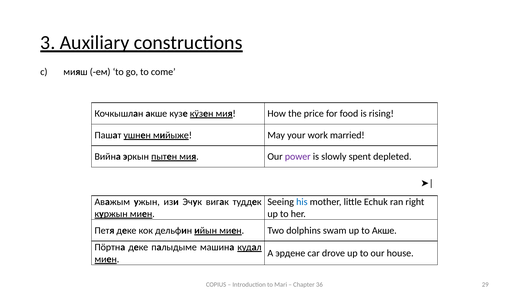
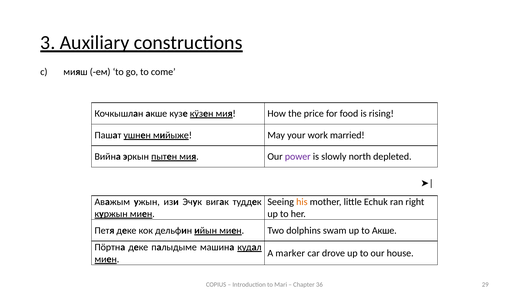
spent: spent -> north
his colour: blue -> orange
эрдене: эрдене -> marker
